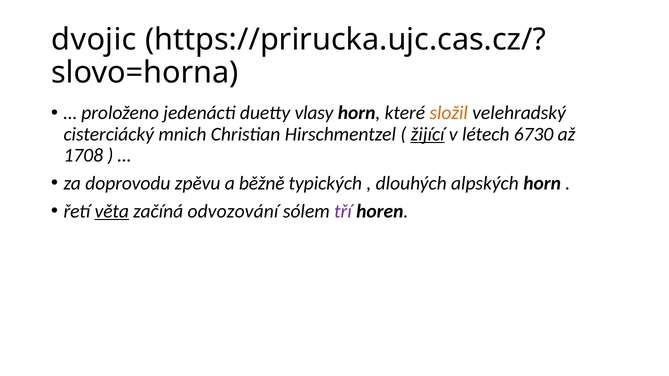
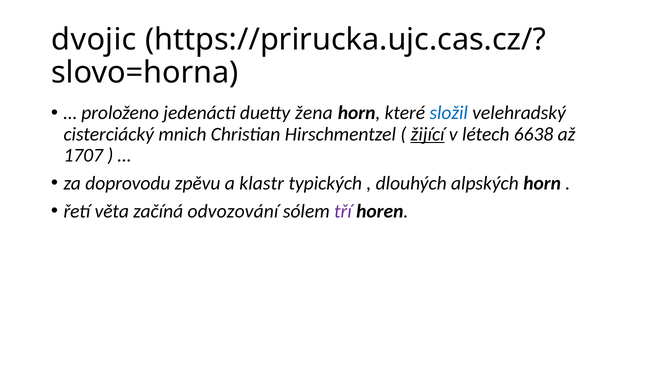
vlasy: vlasy -> žena
složil colour: orange -> blue
6730: 6730 -> 6638
1708: 1708 -> 1707
běžně: běžně -> klastr
věta underline: present -> none
